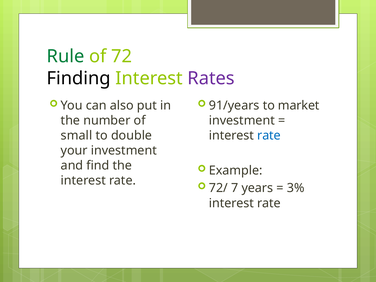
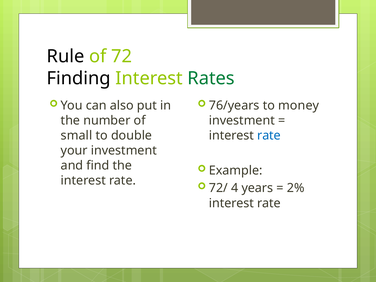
Rule colour: green -> black
Rates colour: purple -> green
91/years: 91/years -> 76/years
market: market -> money
7: 7 -> 4
3%: 3% -> 2%
